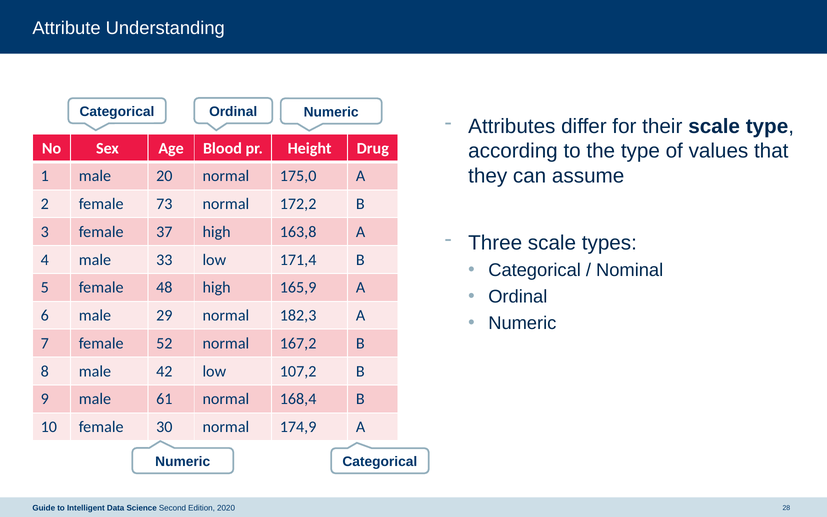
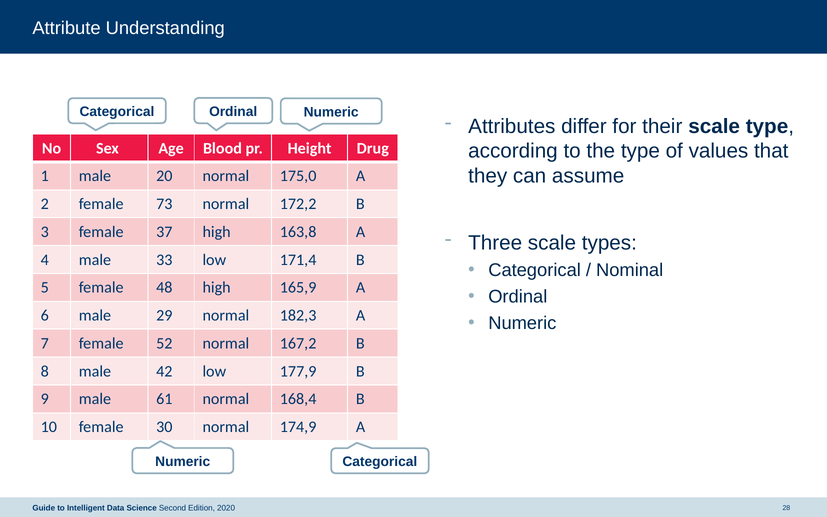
107,2: 107,2 -> 177,9
